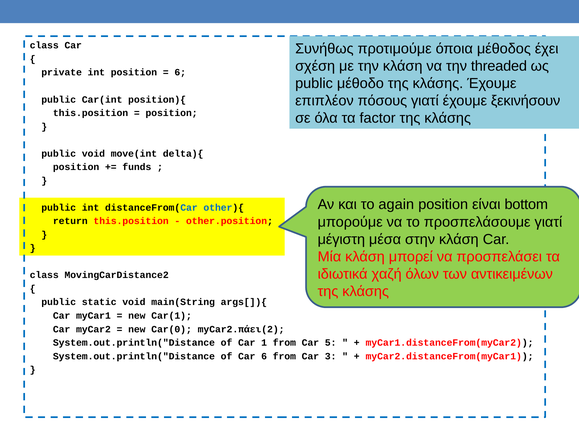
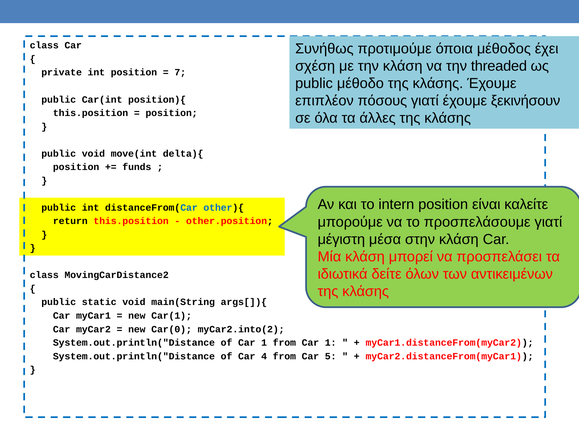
6 at (180, 73): 6 -> 7
factor: factor -> άλλες
again: again -> intern
bottom: bottom -> καλείτε
χαζή: χαζή -> δείτε
myCar2.πάει(2: myCar2.πάει(2 -> myCar2.into(2
from Car 5: 5 -> 1
Car 6: 6 -> 4
3: 3 -> 5
